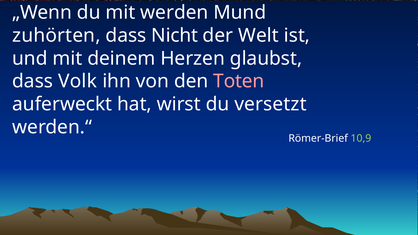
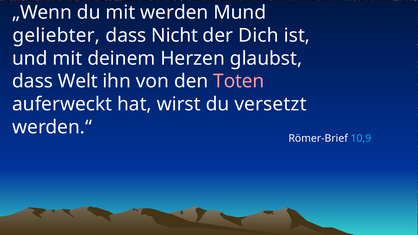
zuhörten: zuhörten -> geliebter
Welt: Welt -> Dich
Volk: Volk -> Welt
10,9 colour: light green -> light blue
